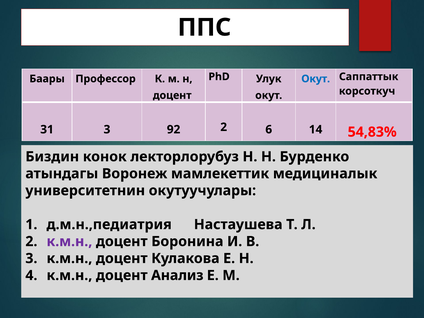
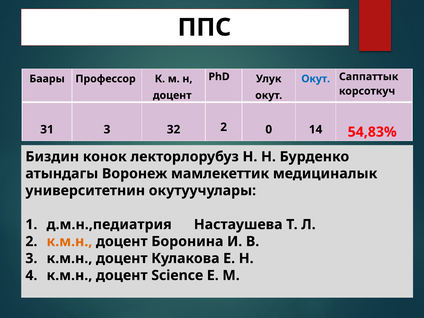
92: 92 -> 32
6: 6 -> 0
к.м.н at (69, 241) colour: purple -> orange
Анализ: Анализ -> Science
